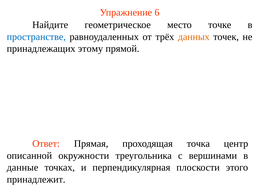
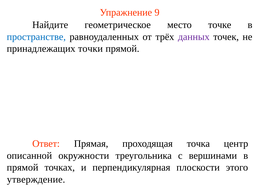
6: 6 -> 9
данных colour: orange -> purple
этому: этому -> точки
данные at (23, 168): данные -> прямой
принадлежит: принадлежит -> утверждение
